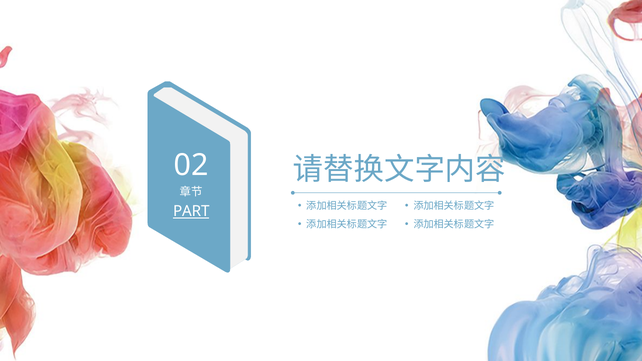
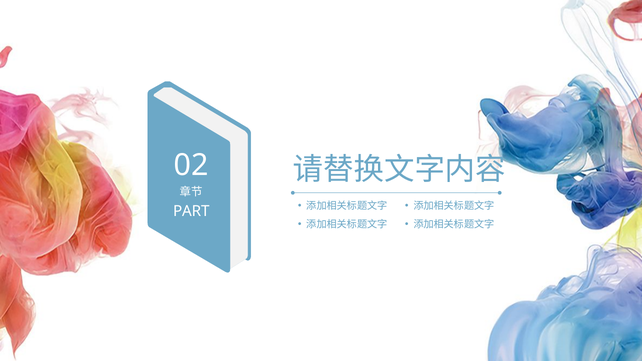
PART underline: present -> none
